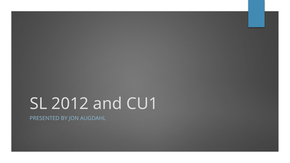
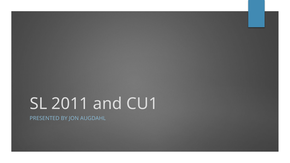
2012: 2012 -> 2011
